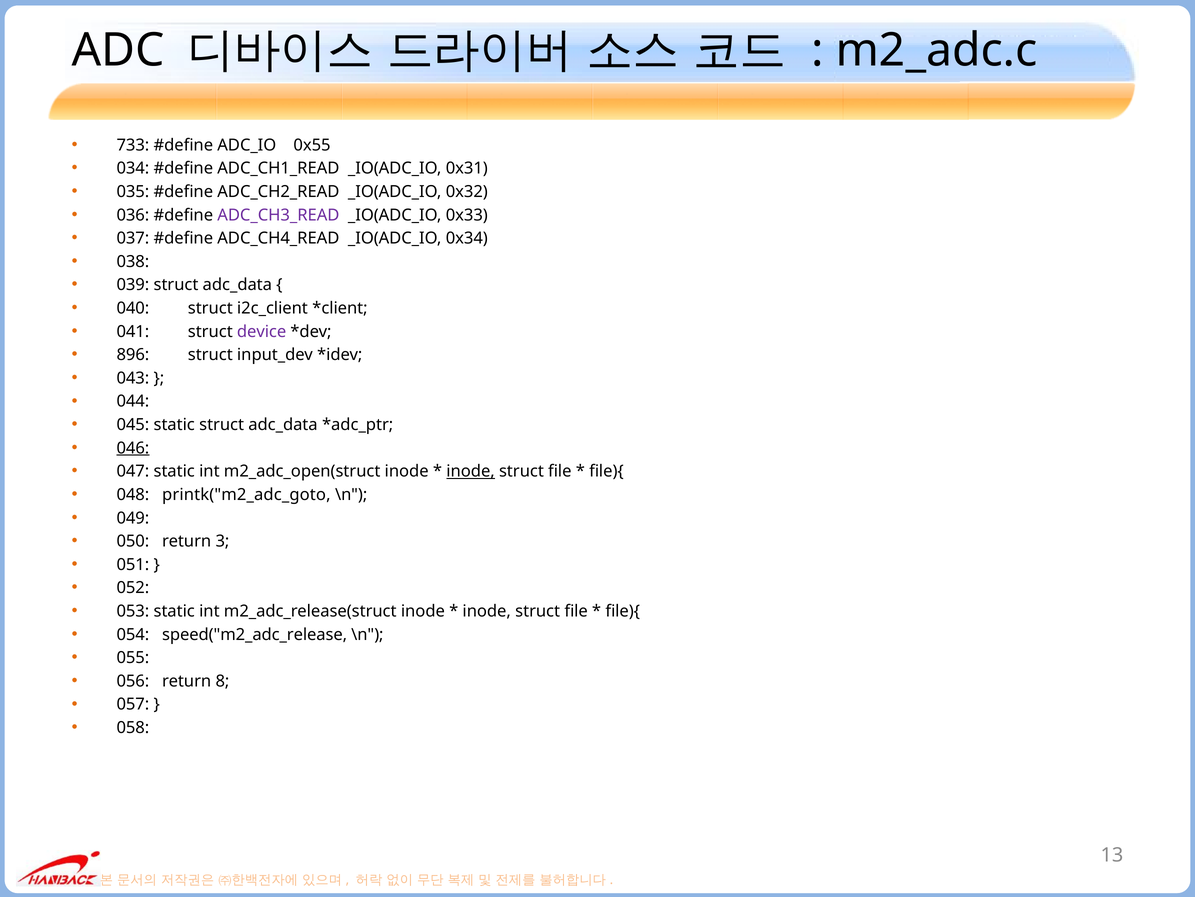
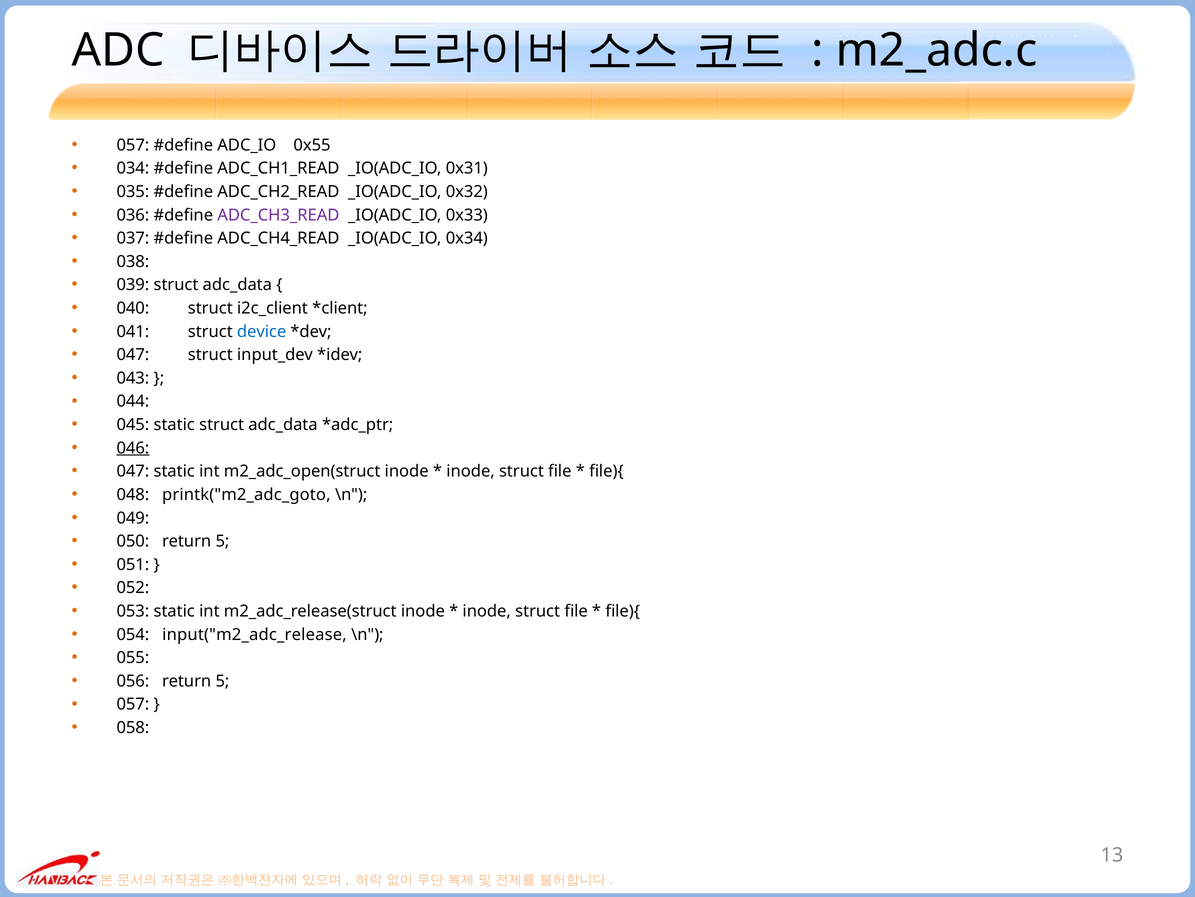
733 at (133, 145): 733 -> 057
device colour: purple -> blue
896 at (133, 355): 896 -> 047
inode at (471, 471) underline: present -> none
050 return 3: 3 -> 5
speed("m2_adc_release: speed("m2_adc_release -> input("m2_adc_release
056 return 8: 8 -> 5
